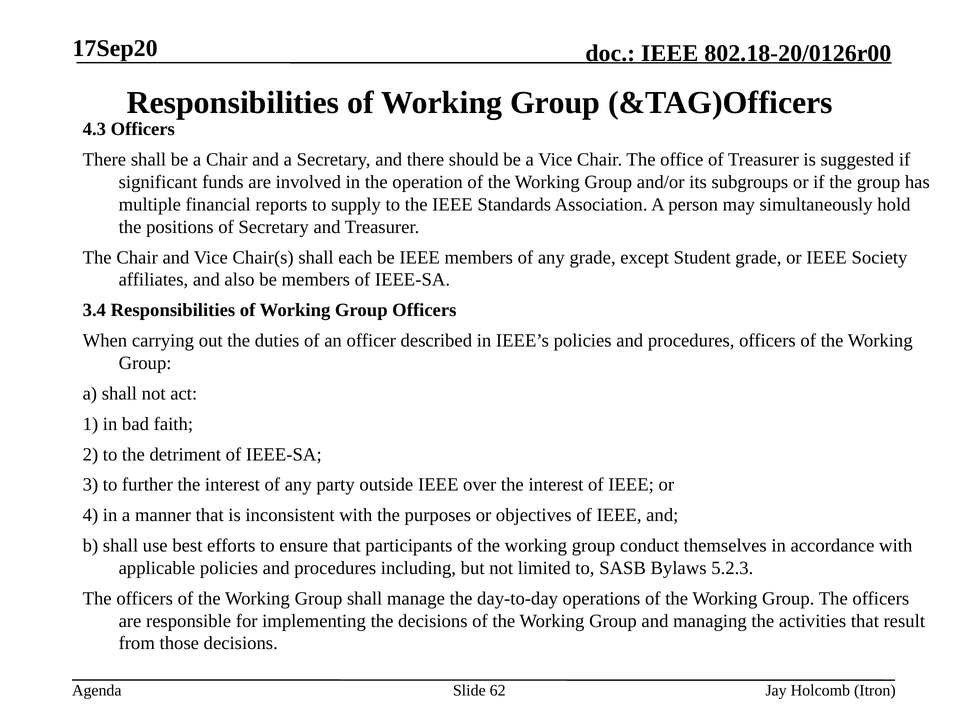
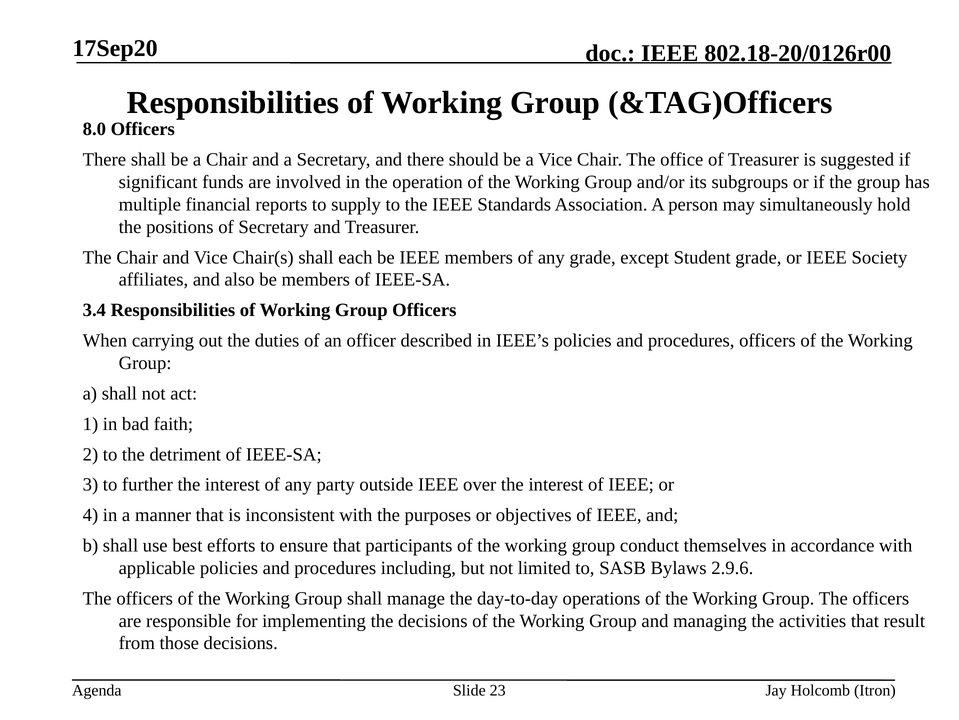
4.3: 4.3 -> 8.0
5.2.3: 5.2.3 -> 2.9.6
62: 62 -> 23
